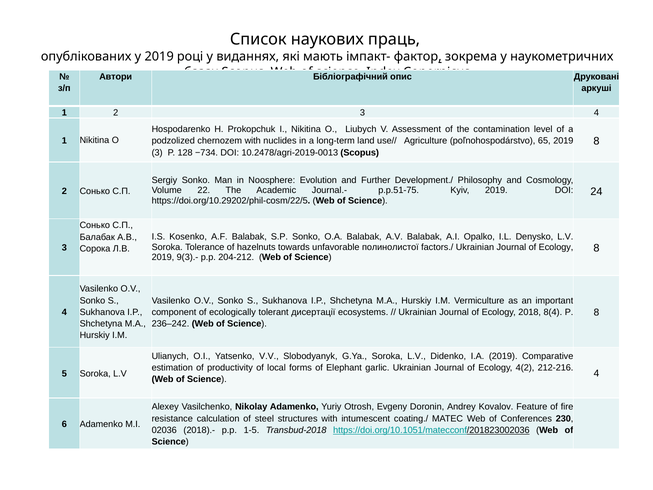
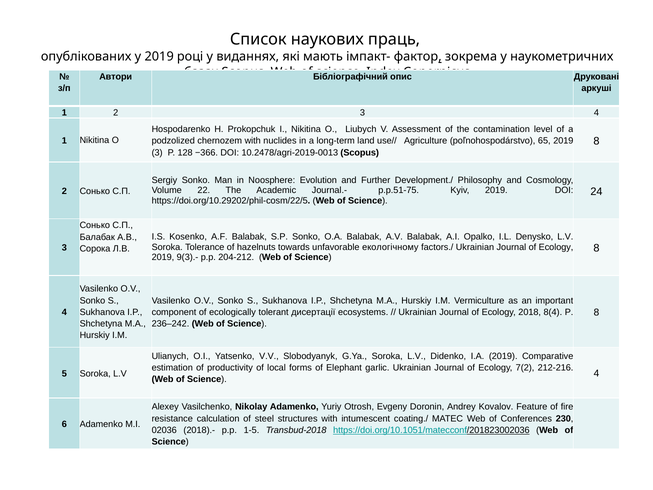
−734: −734 -> −366
полинолистої: полинолистої -> екологічному
4(2: 4(2 -> 7(2
